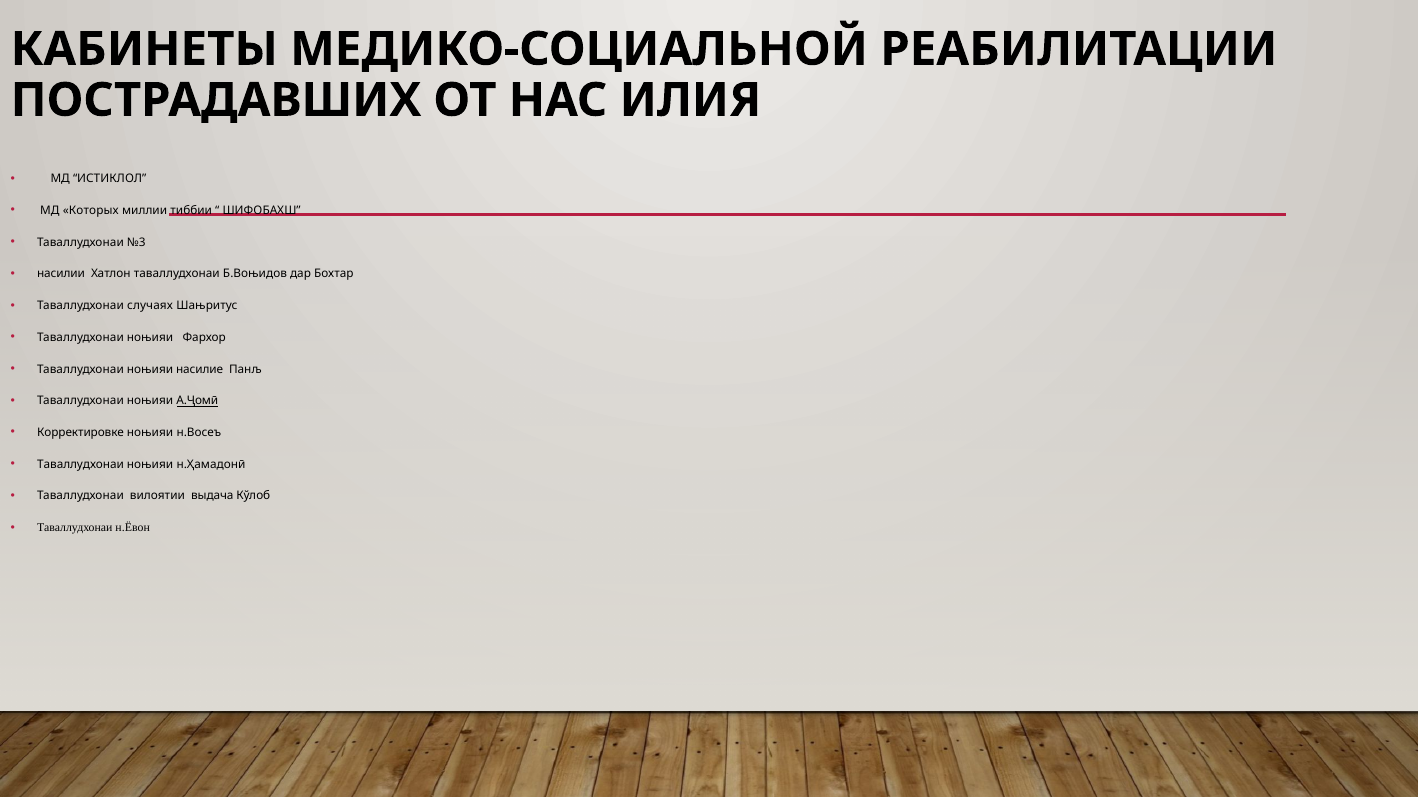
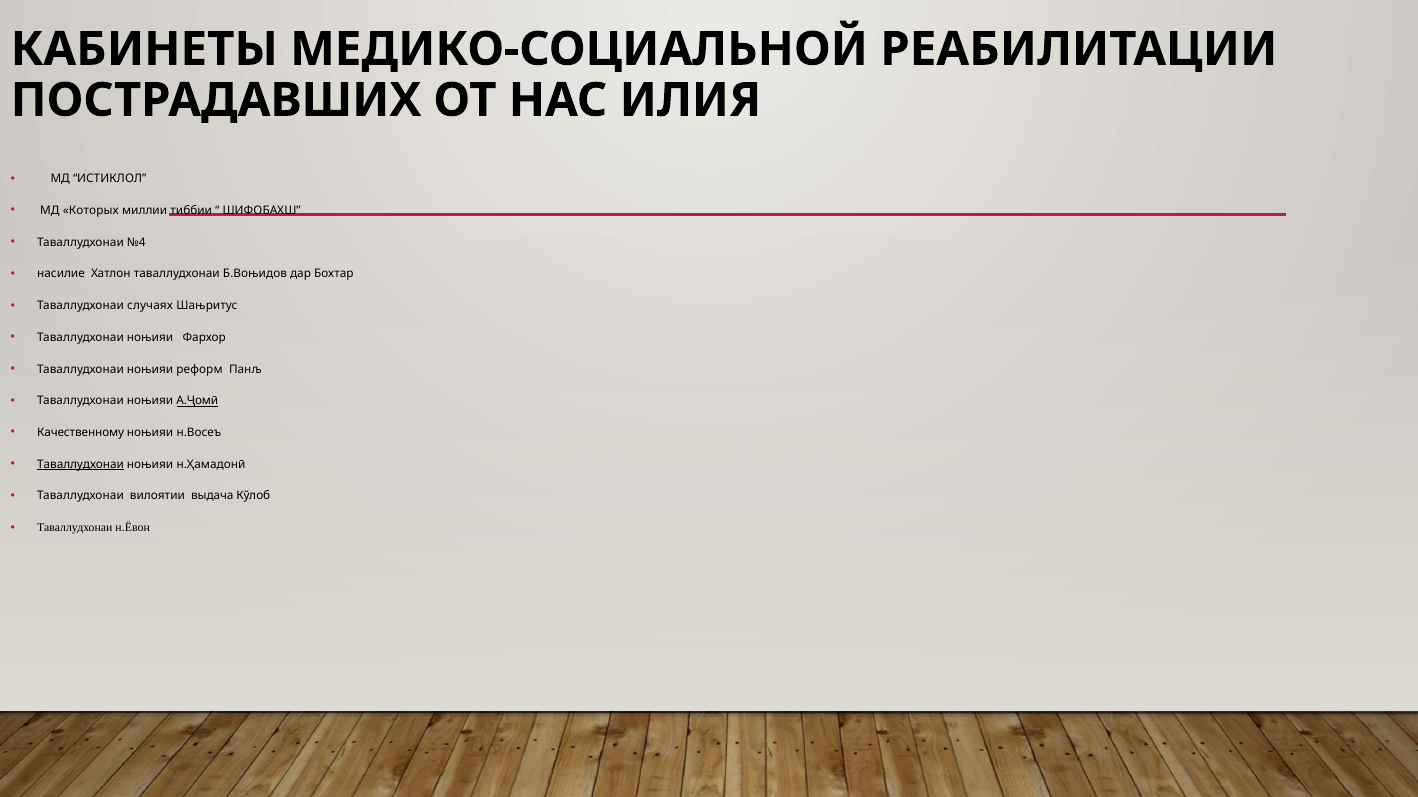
№3: №3 -> №4
насилии: насилии -> насилие
насилие: насилие -> реформ
Корректировке: Корректировке -> Качественному
Таваллудхонаи at (81, 465) underline: none -> present
